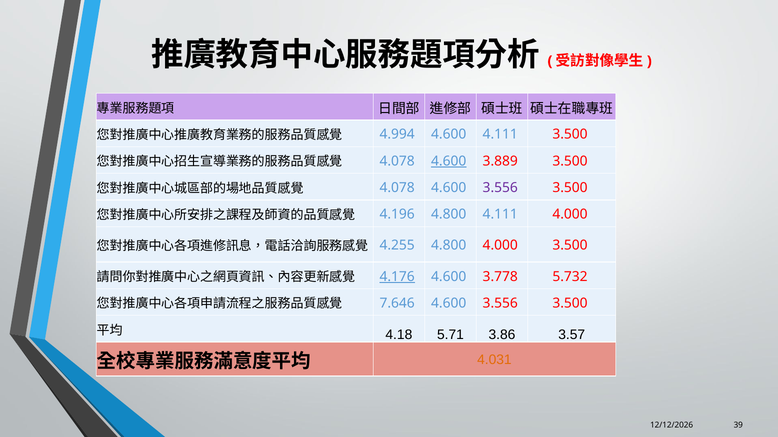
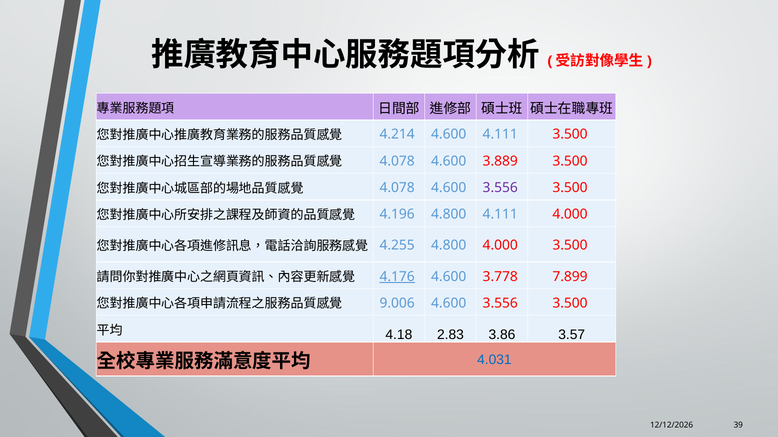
4.994: 4.994 -> 4.214
4.600 at (449, 161) underline: present -> none
5.732: 5.732 -> 7.899
7.646: 7.646 -> 9.006
5.71: 5.71 -> 2.83
4.031 colour: orange -> blue
